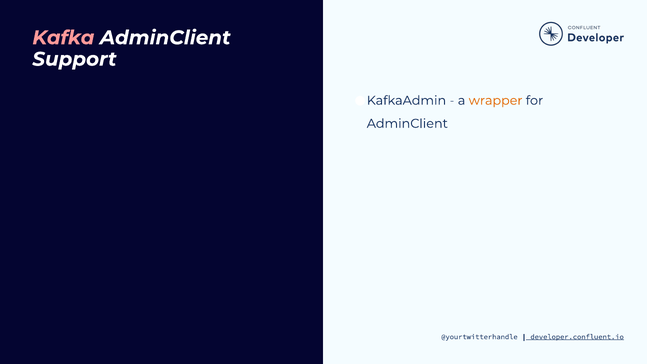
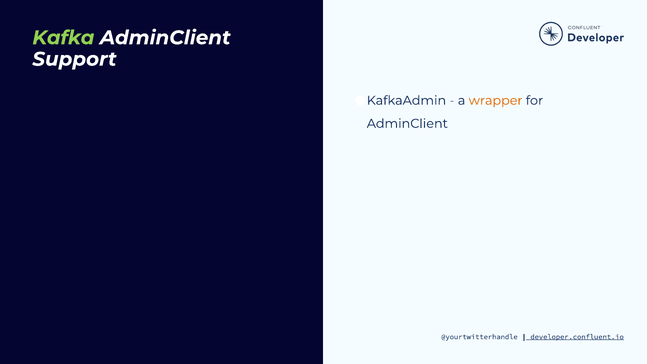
Kafka colour: pink -> light green
